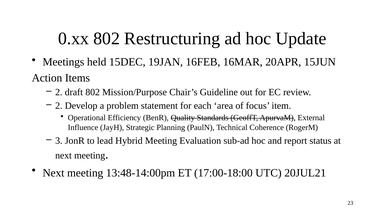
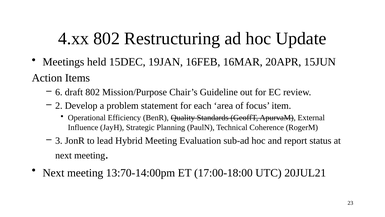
0.xx: 0.xx -> 4.xx
2 at (59, 92): 2 -> 6
13:48-14:00pm: 13:48-14:00pm -> 13:70-14:00pm
